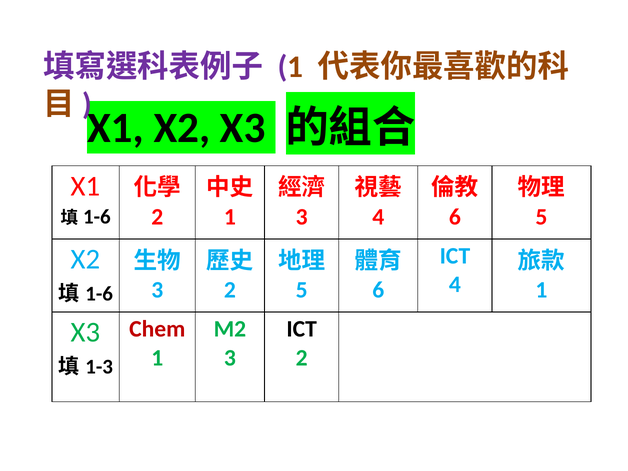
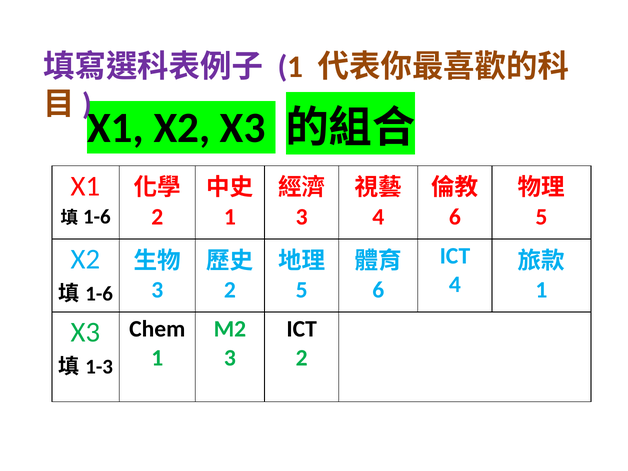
Chem colour: red -> black
